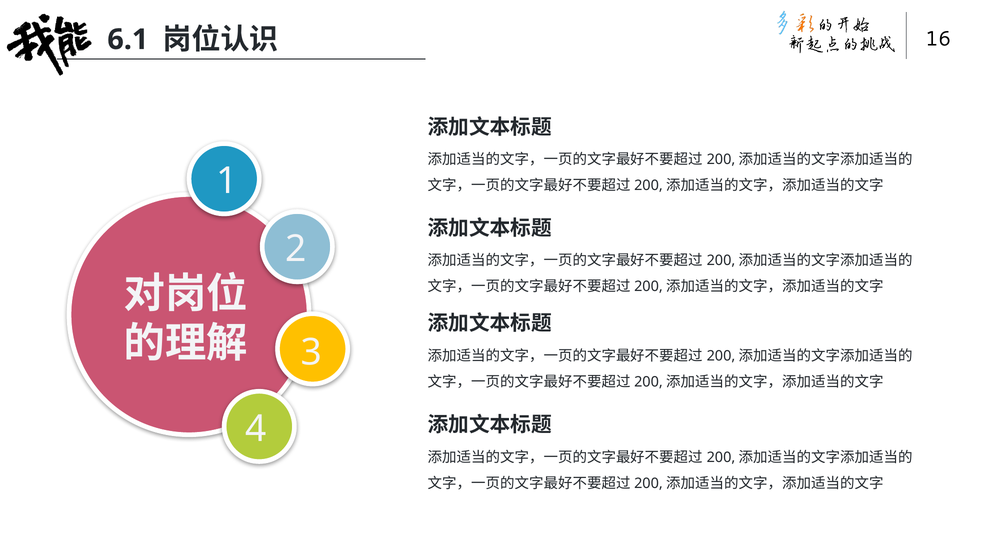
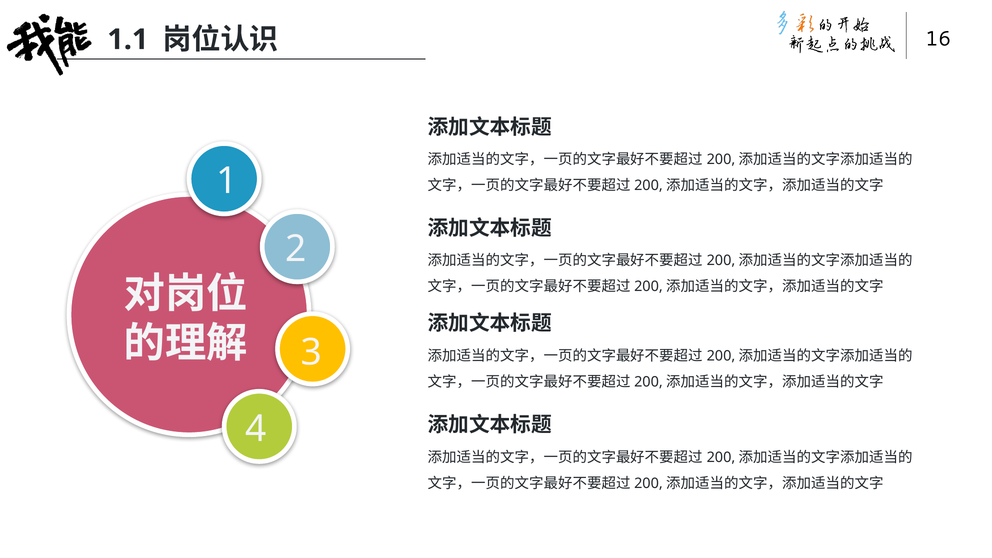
6.1: 6.1 -> 1.1
